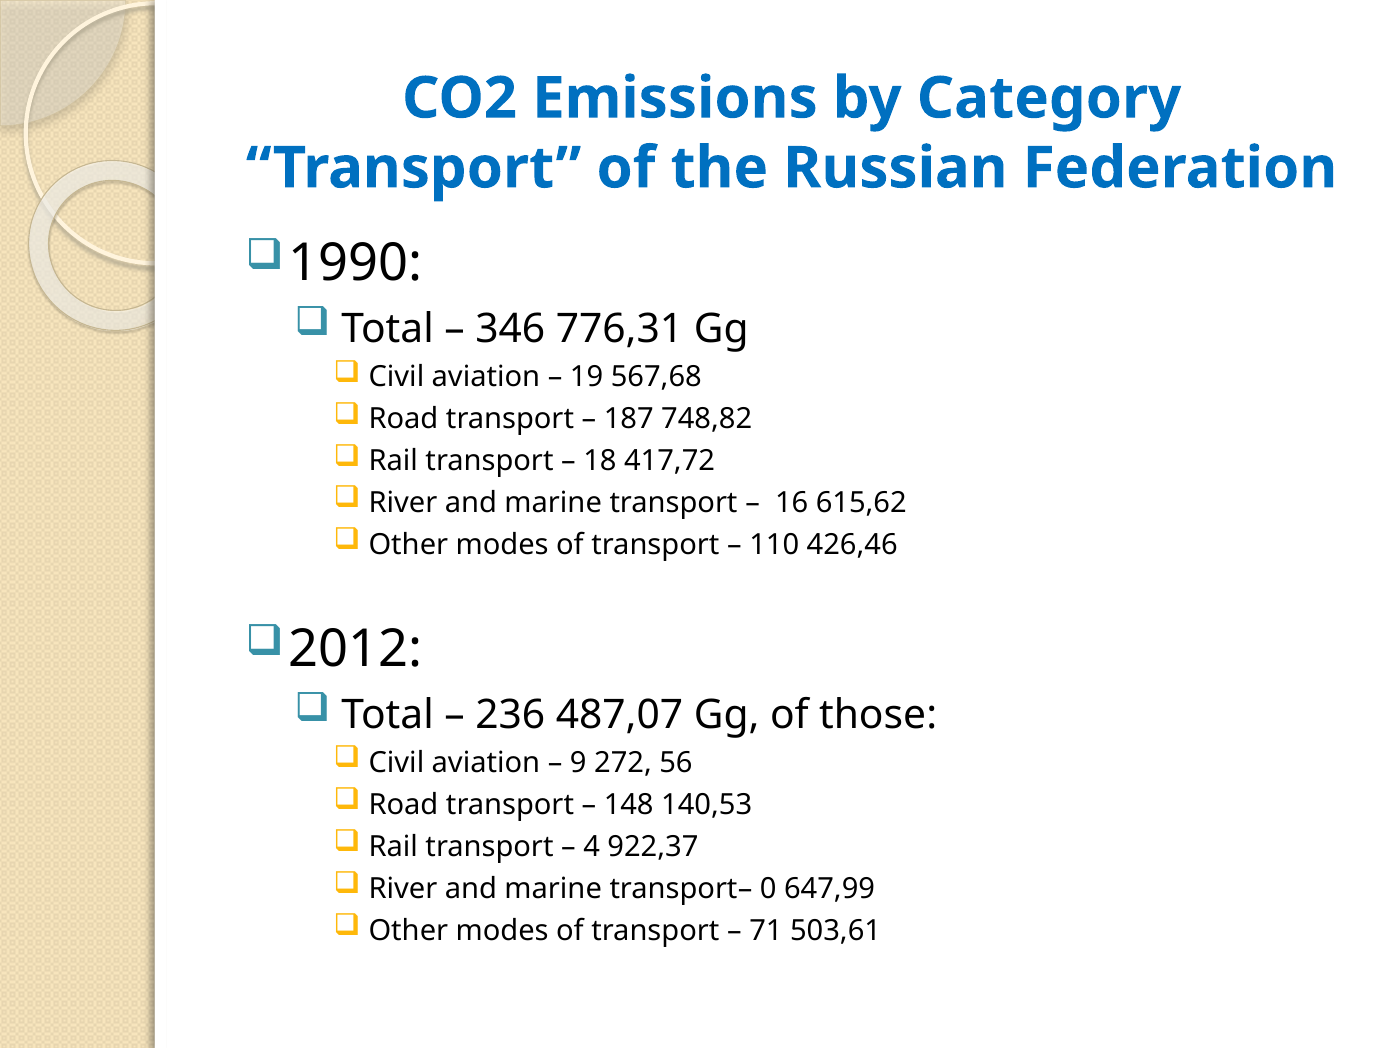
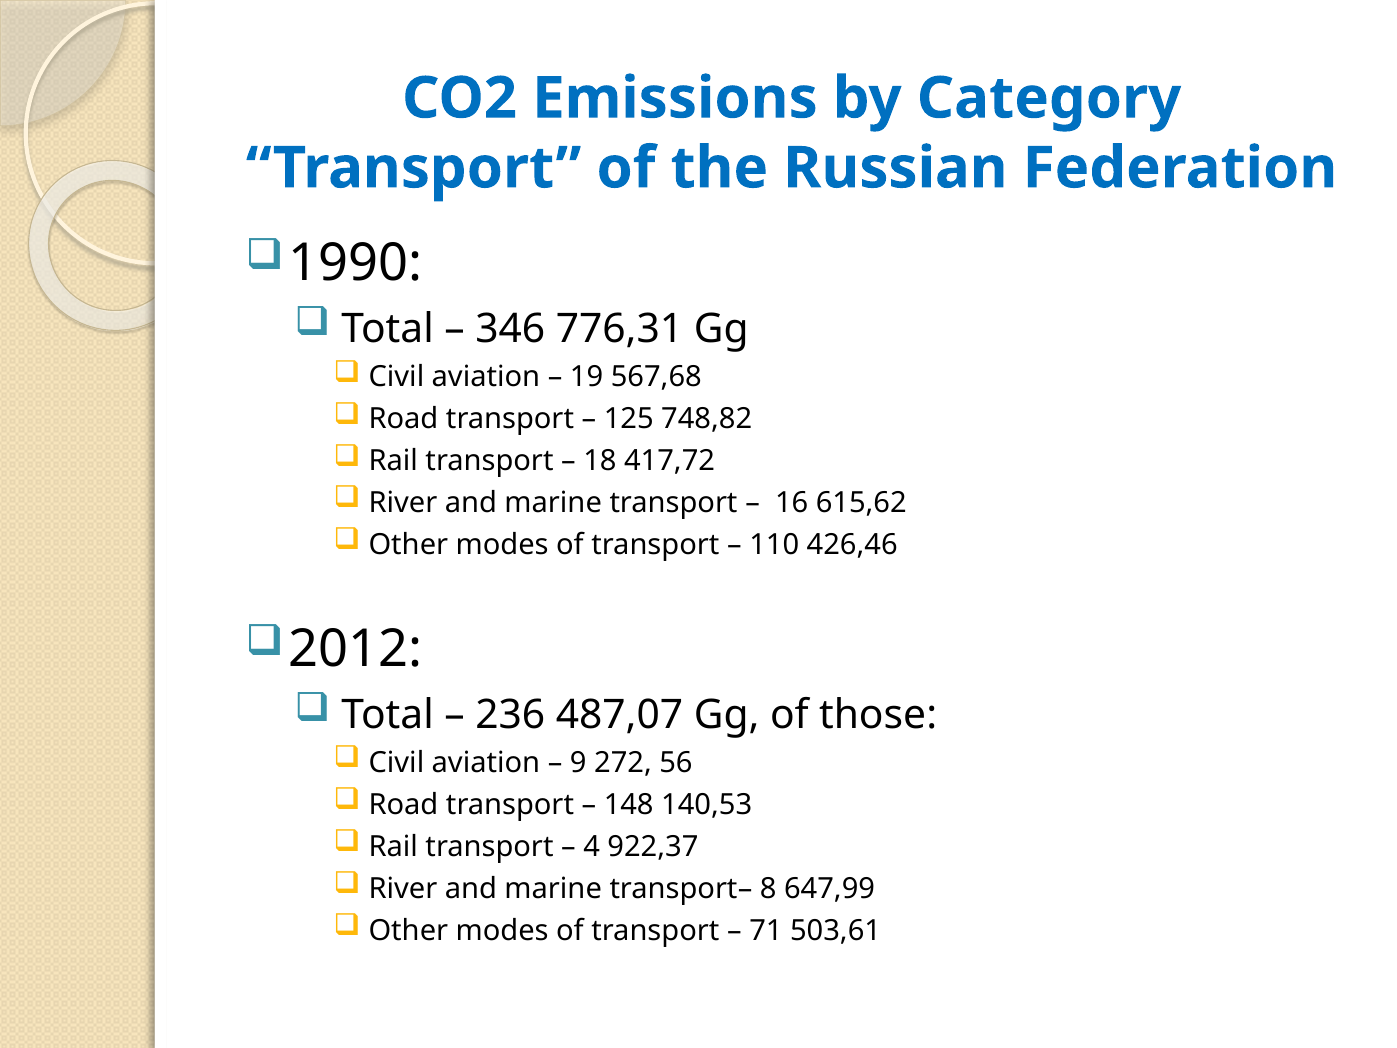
187: 187 -> 125
0: 0 -> 8
